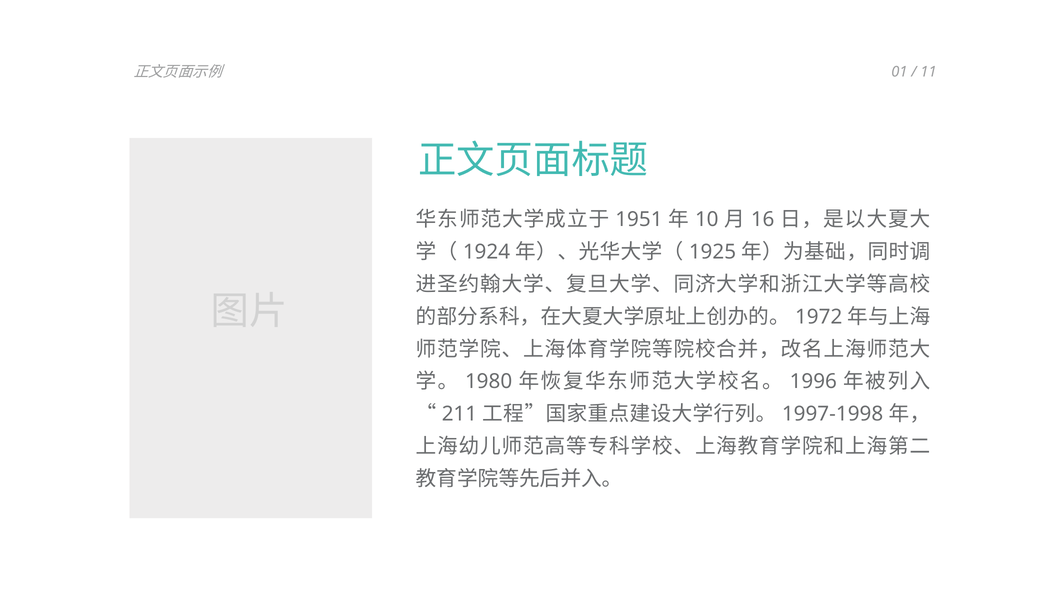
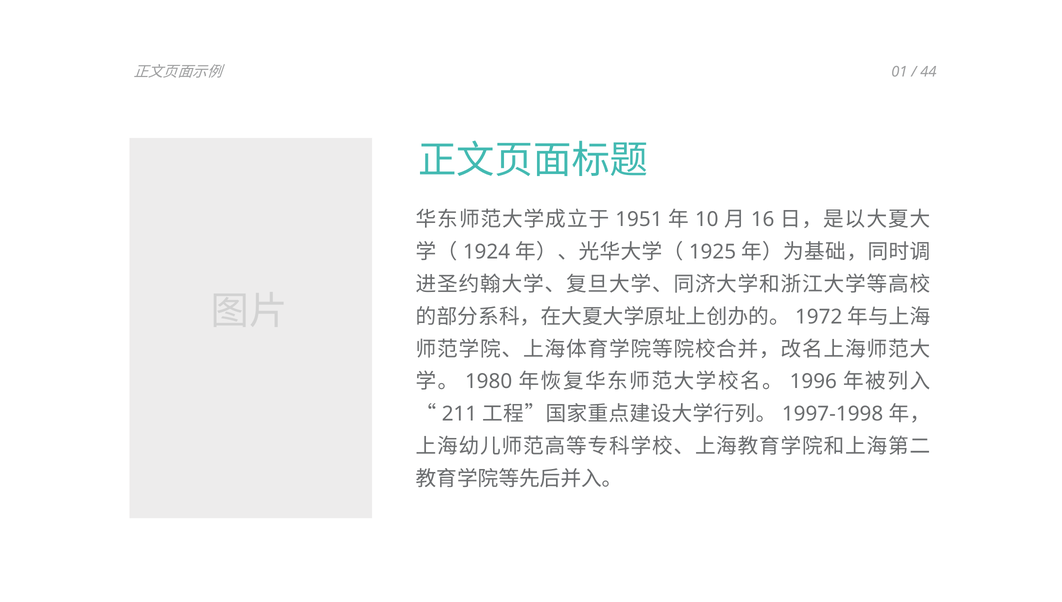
11: 11 -> 44
